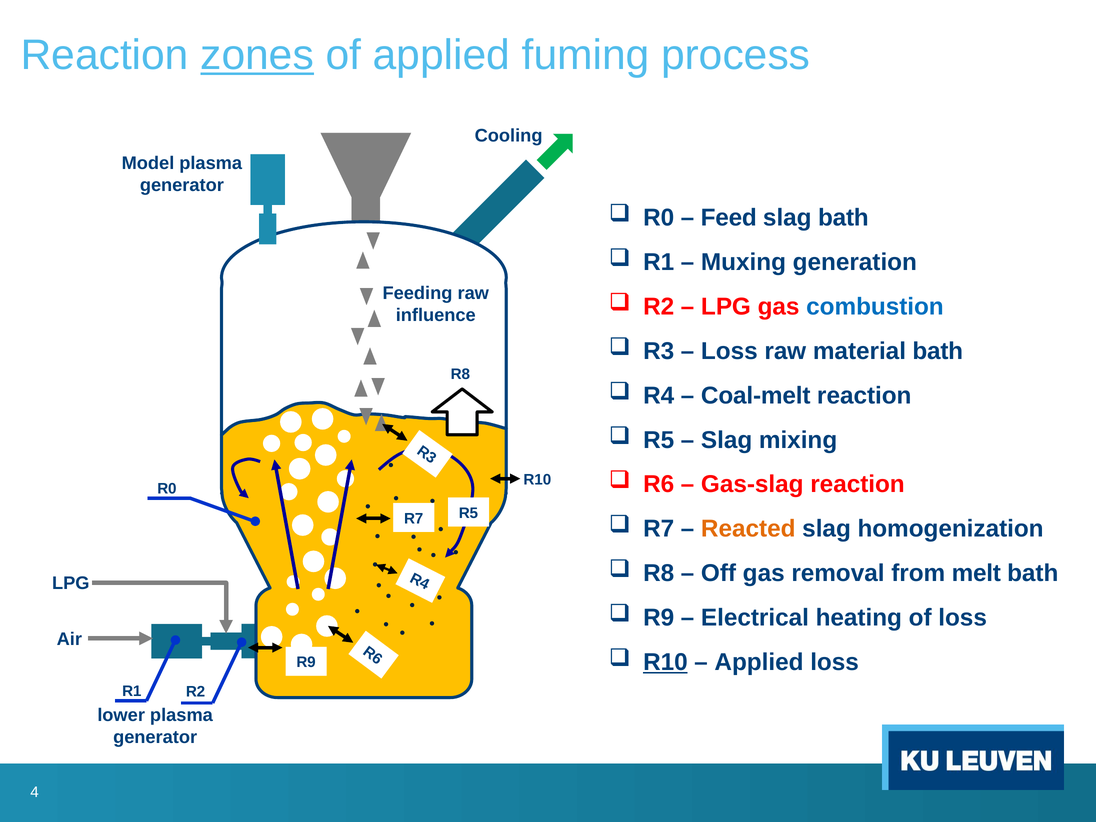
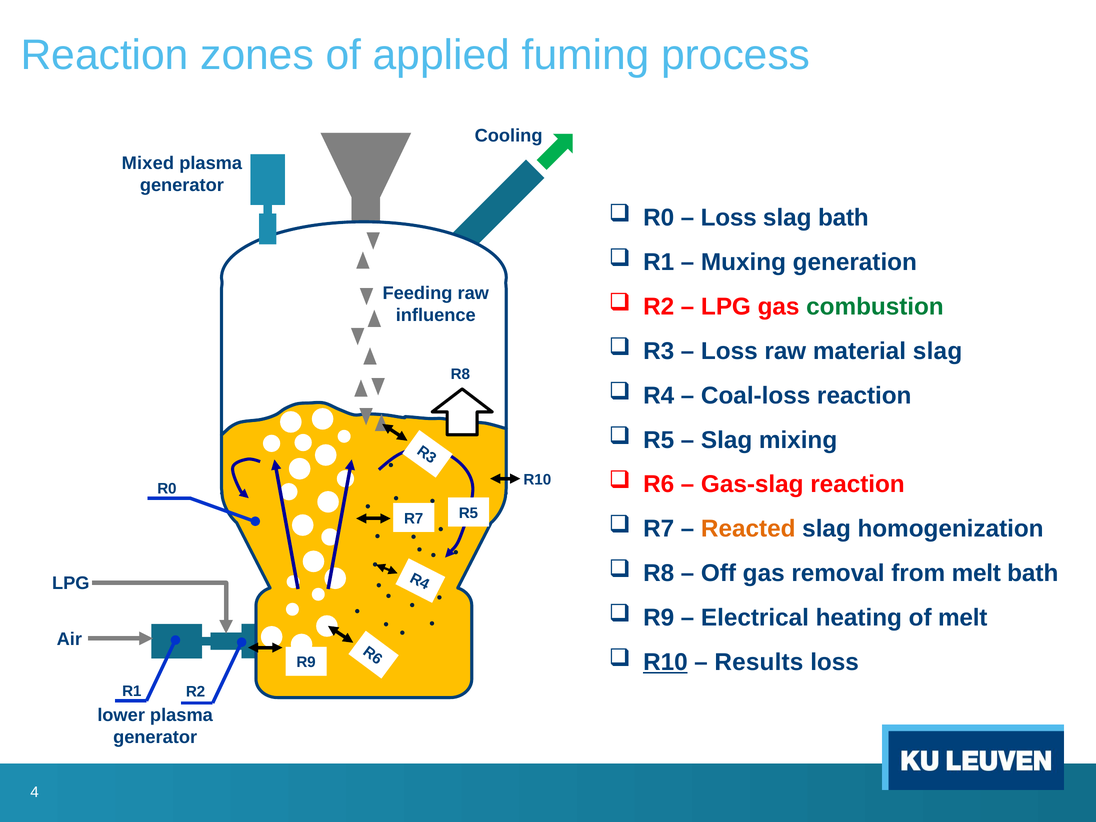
zones underline: present -> none
Model: Model -> Mixed
Feed at (729, 218): Feed -> Loss
combustion colour: blue -> green
material bath: bath -> slag
Coal-melt: Coal-melt -> Coal-loss
of loss: loss -> melt
Applied at (759, 662): Applied -> Results
